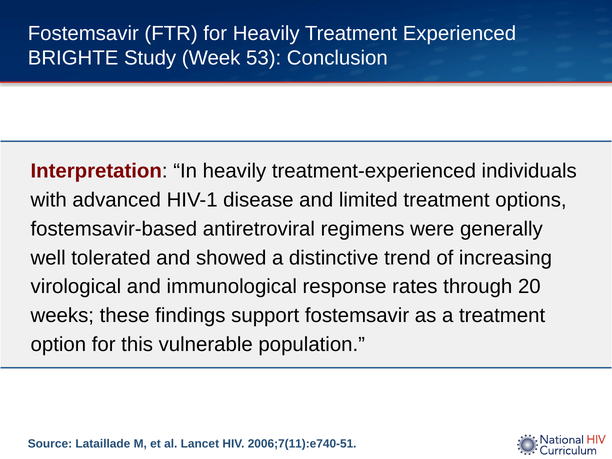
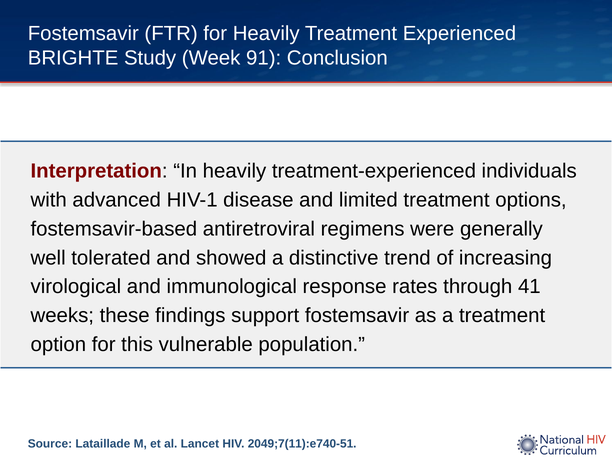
53: 53 -> 91
20: 20 -> 41
2006;7(11):e740-51: 2006;7(11):e740-51 -> 2049;7(11):e740-51
